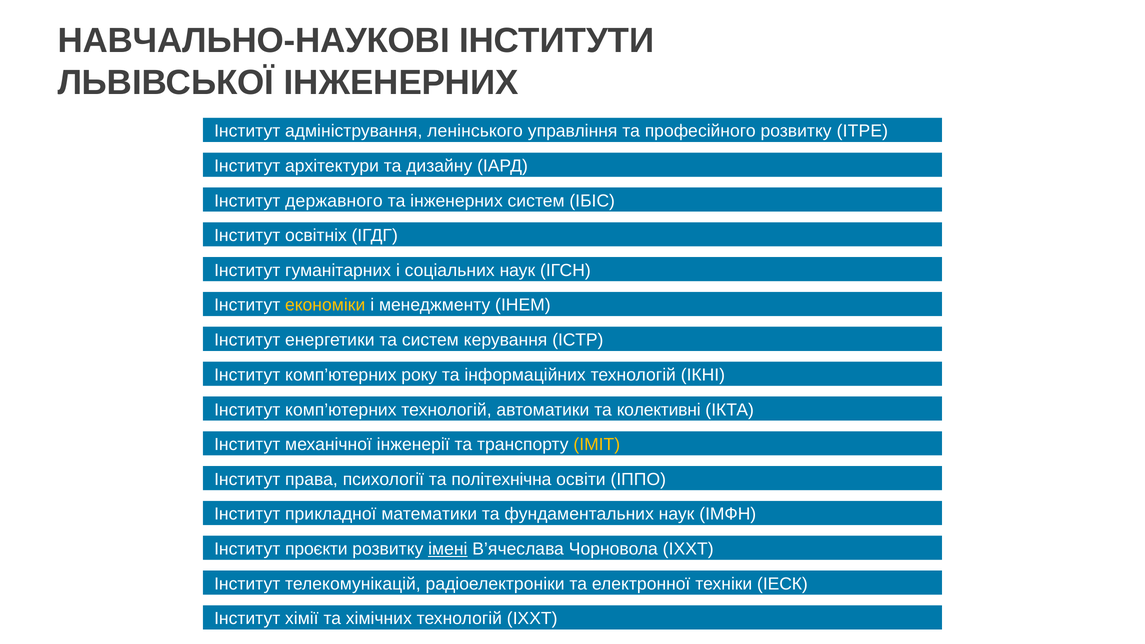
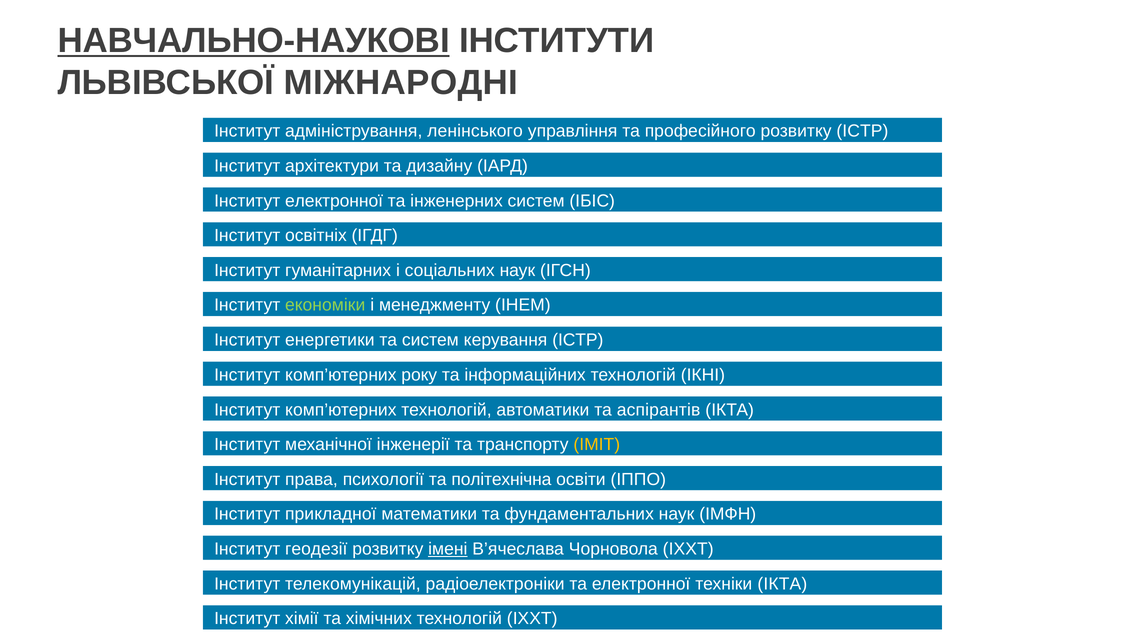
НАВЧАЛЬНО-НАУКОВІ underline: none -> present
ЛЬВІВСЬКОЇ ІНЖЕНЕРНИХ: ІНЖЕНЕРНИХ -> МІЖНАРОДНІ
розвитку ІТРЕ: ІТРЕ -> ІСТР
Інститут державного: державного -> електронної
економіки colour: yellow -> light green
колективні: колективні -> аспірантів
проєкти: проєкти -> геодезії
техніки ІЕСК: ІЕСК -> ІКТА
